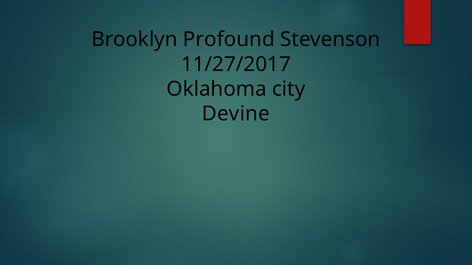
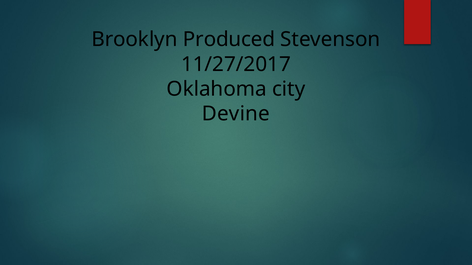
Profound: Profound -> Produced
